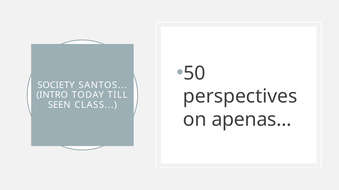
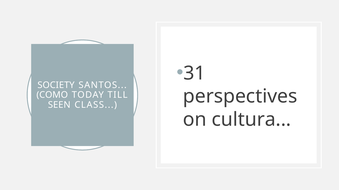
50: 50 -> 31
INTRO: INTRO -> COMO
apenas: apenas -> cultura
